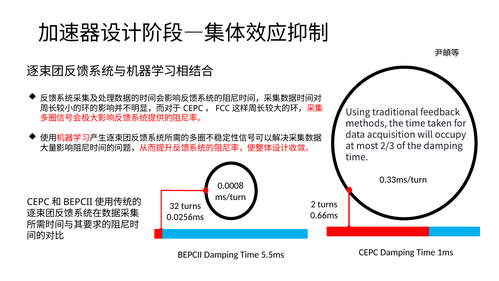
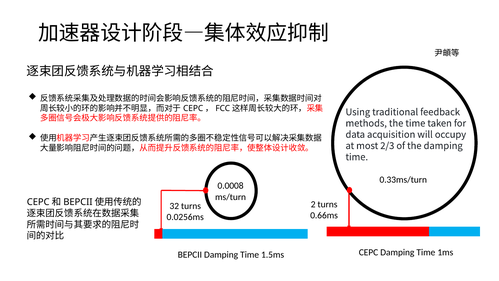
5.5ms: 5.5ms -> 1.5ms
